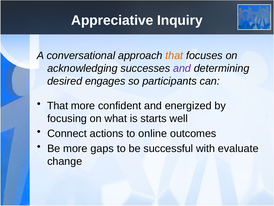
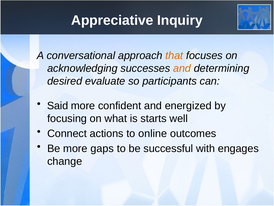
and at (182, 68) colour: purple -> orange
engages: engages -> evaluate
That at (58, 106): That -> Said
evaluate: evaluate -> engages
